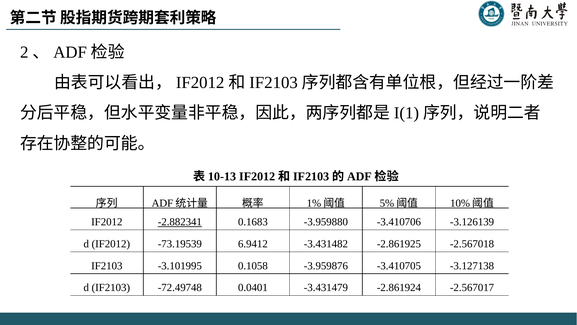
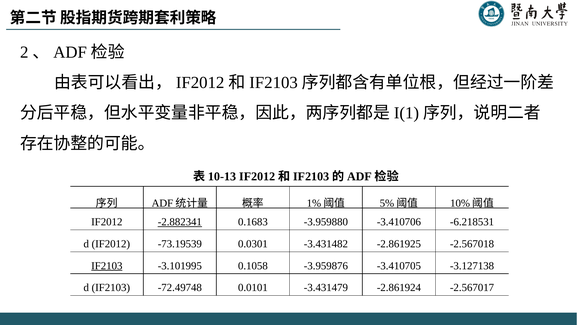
-3.126139: -3.126139 -> -6.218531
6.9412: 6.9412 -> 0.0301
IF2103 at (107, 266) underline: none -> present
0.0401: 0.0401 -> 0.0101
